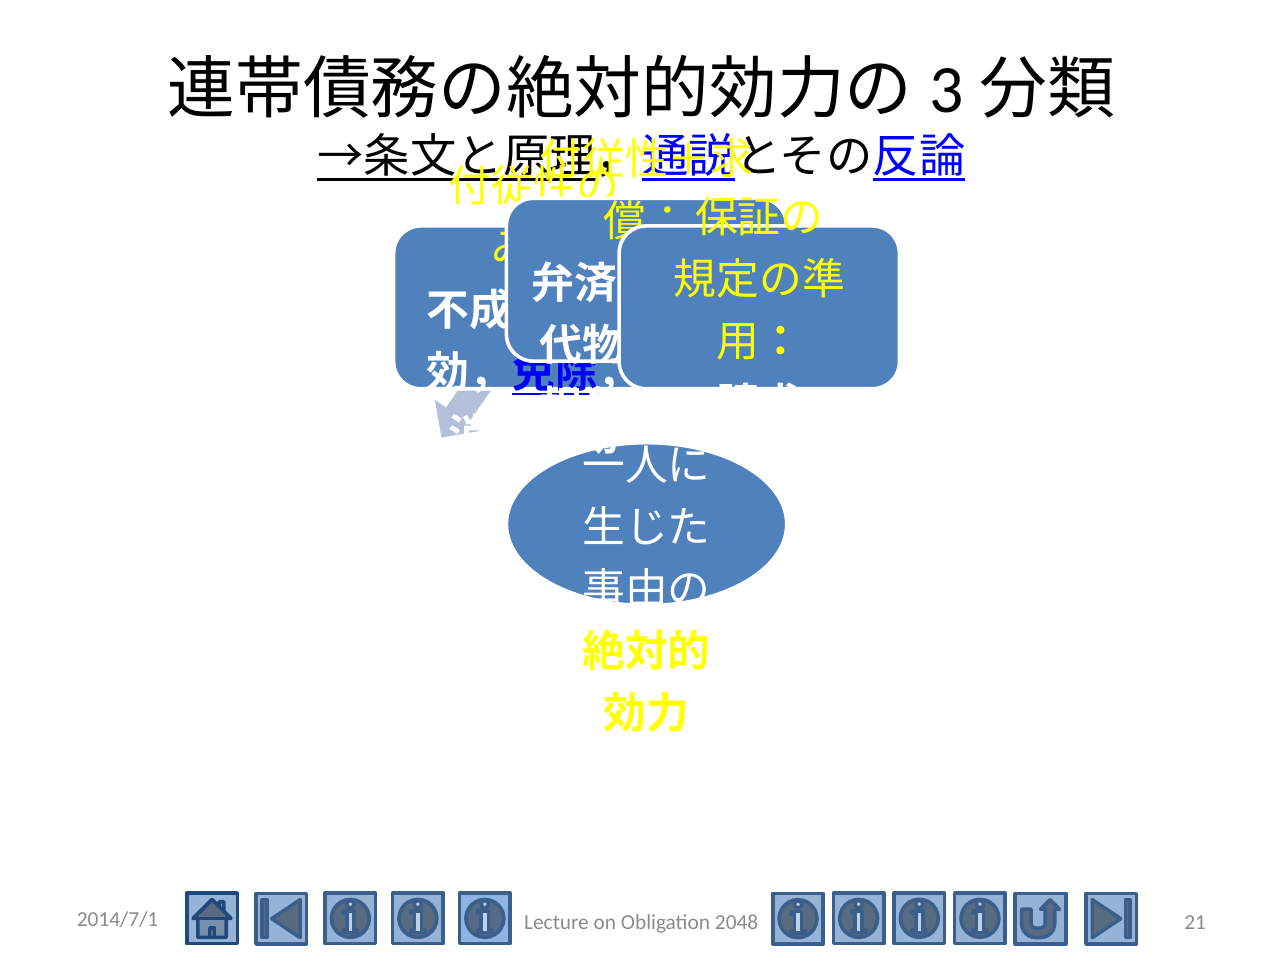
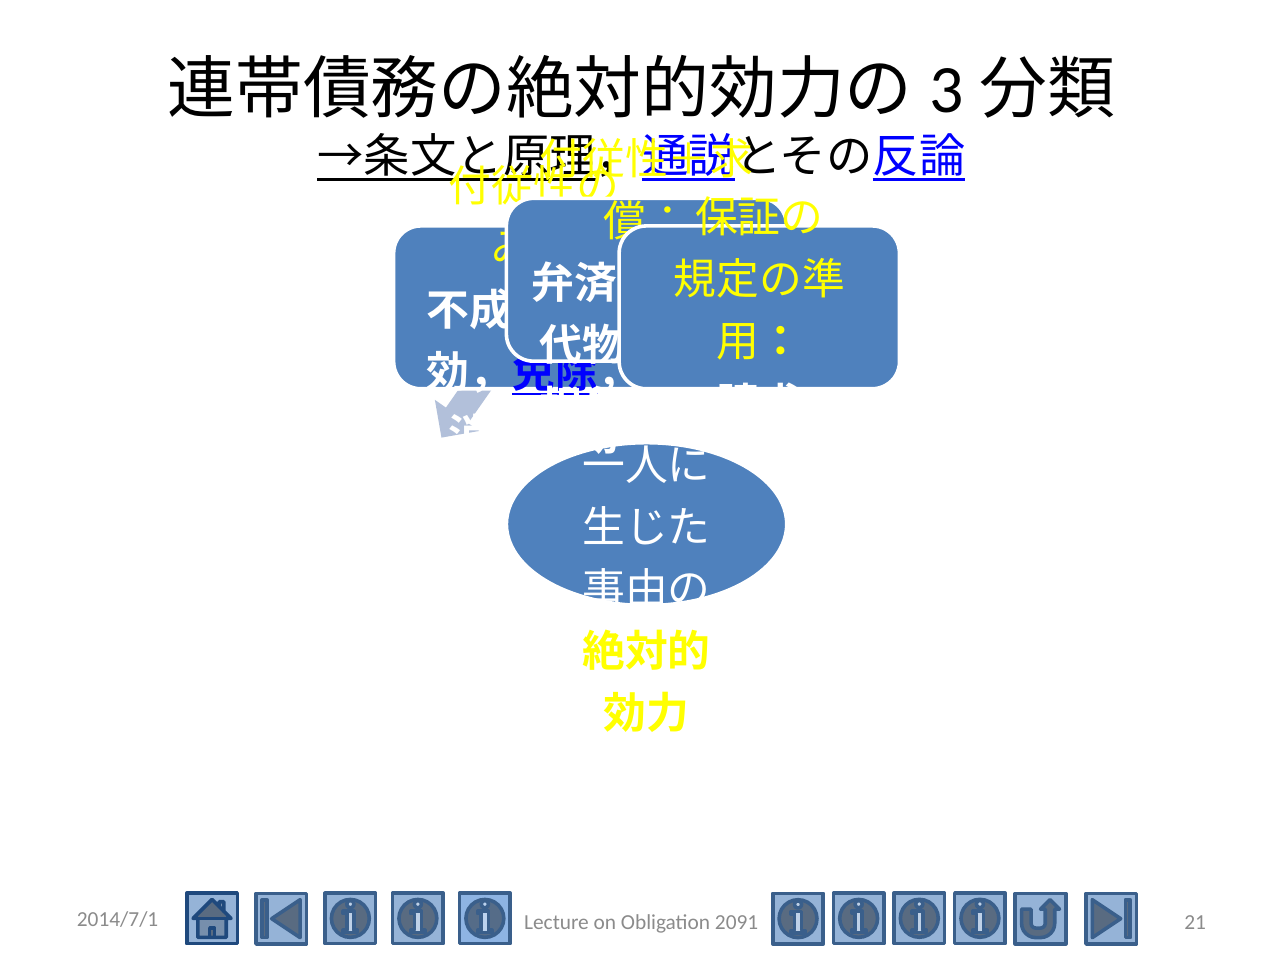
2048: 2048 -> 2091
